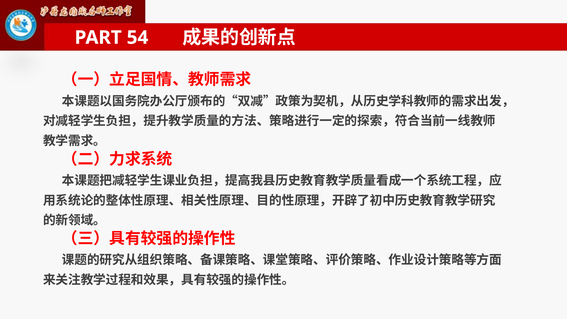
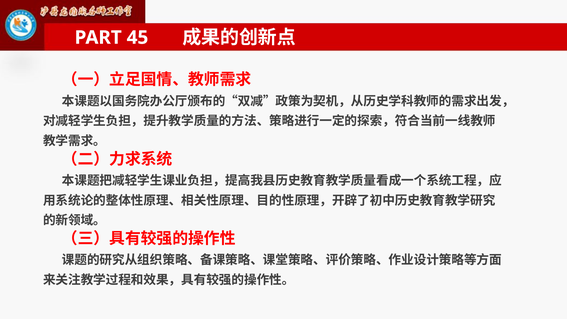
54: 54 -> 45
